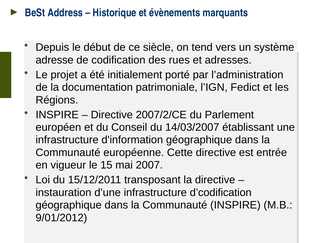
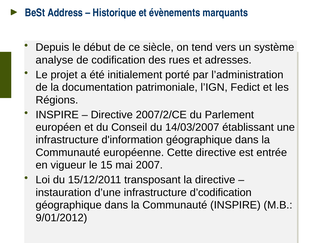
adresse: adresse -> analyse
